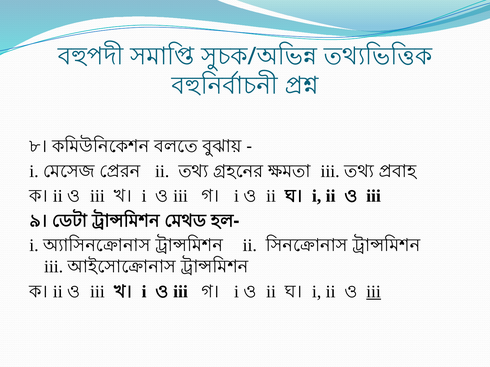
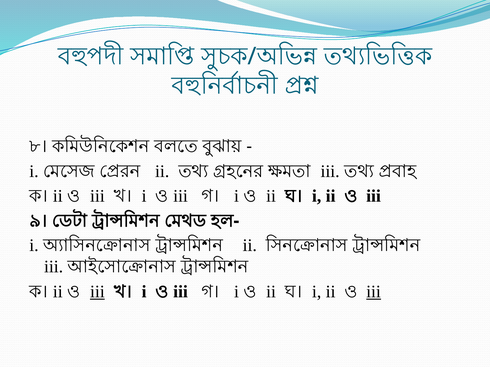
iii at (97, 292) underline: none -> present
